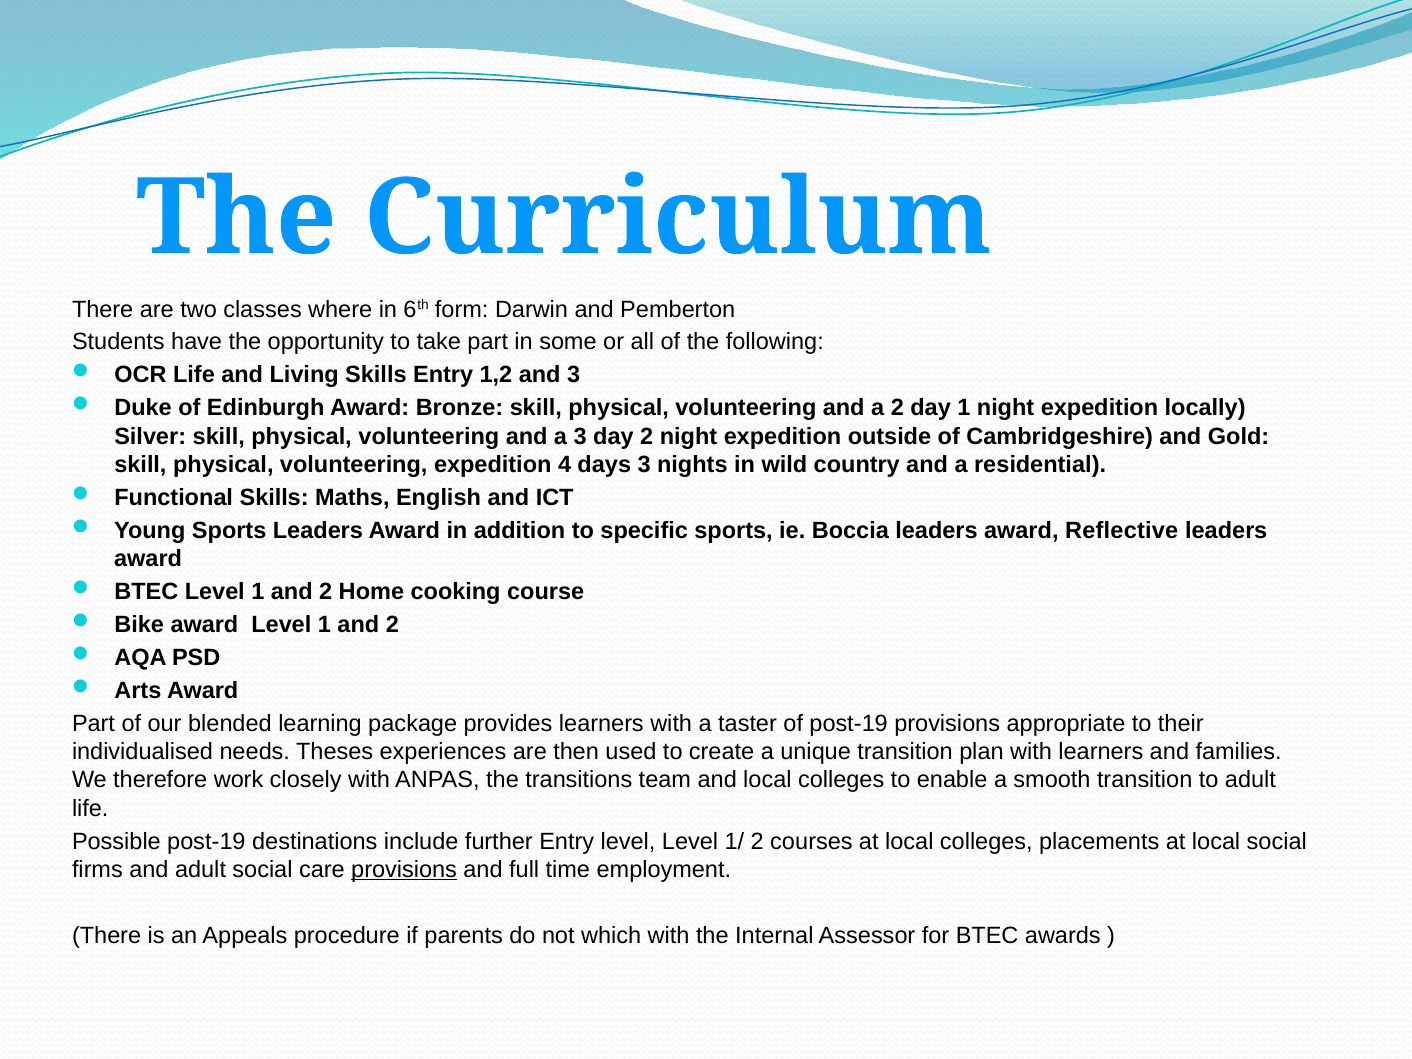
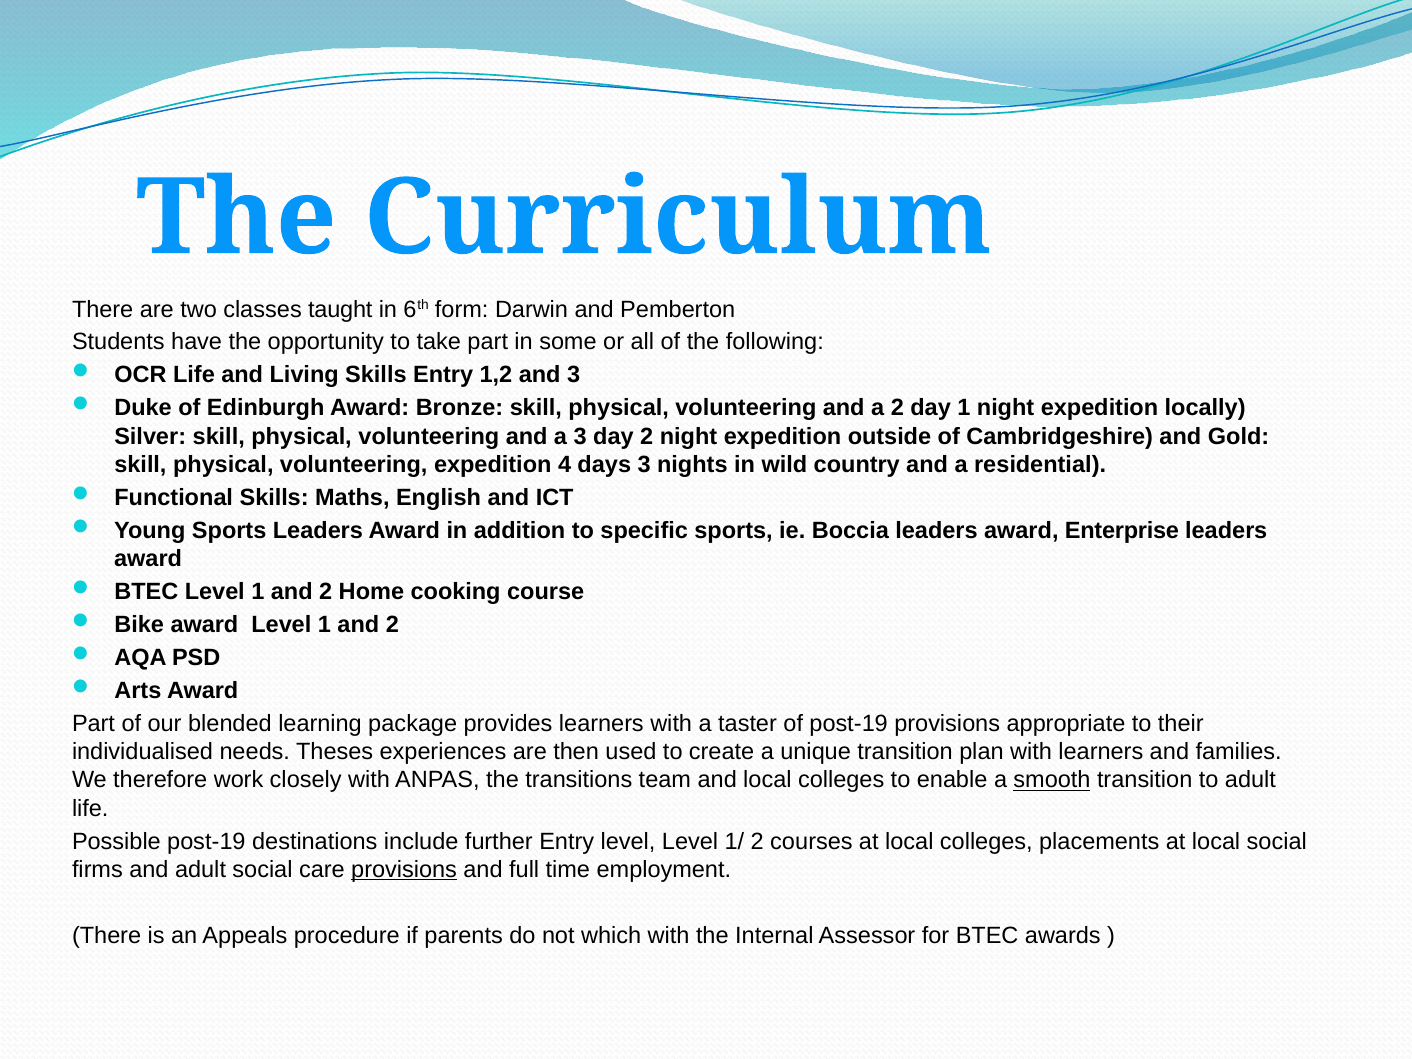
where: where -> taught
Reflective: Reflective -> Enterprise
smooth underline: none -> present
